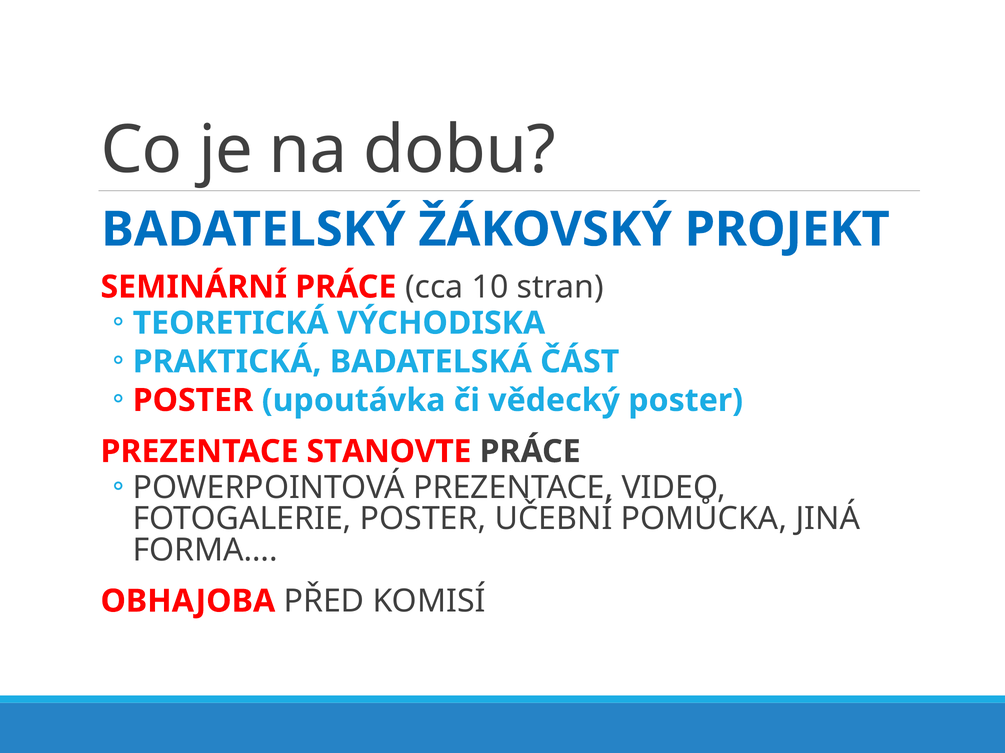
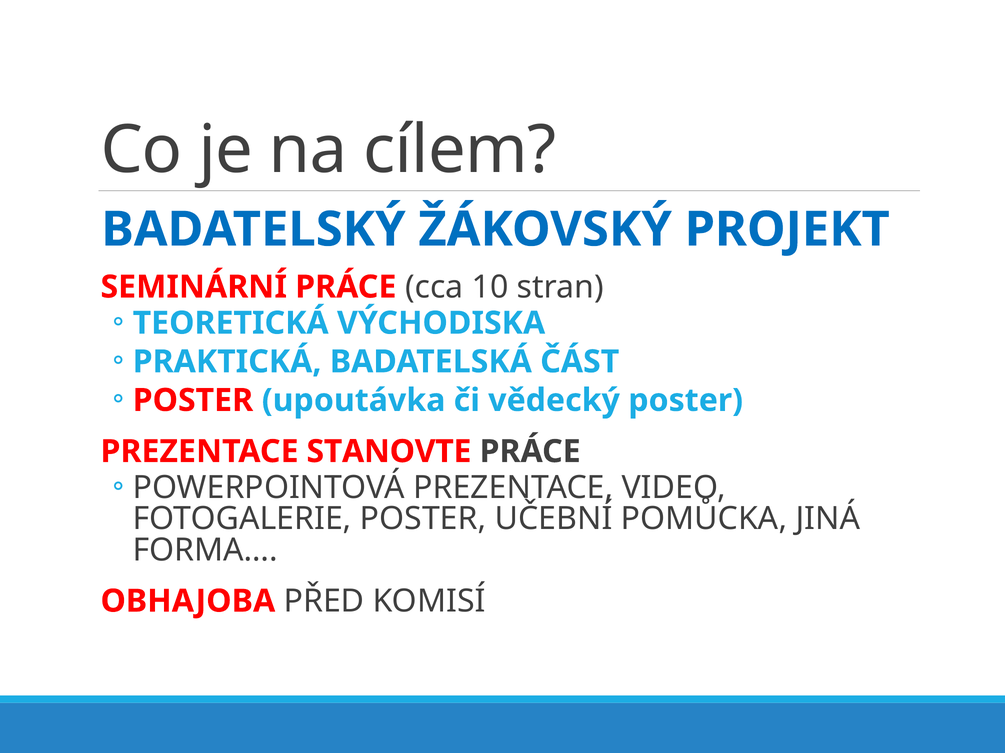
dobu: dobu -> cílem
